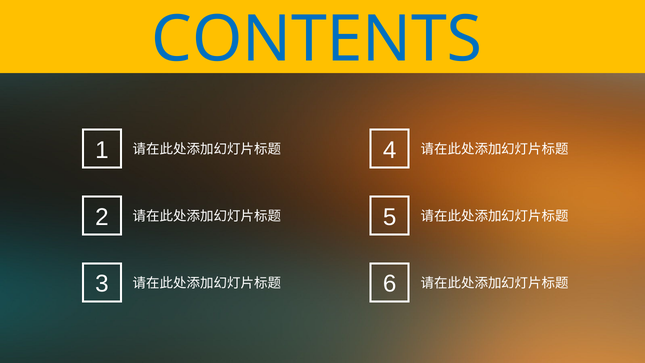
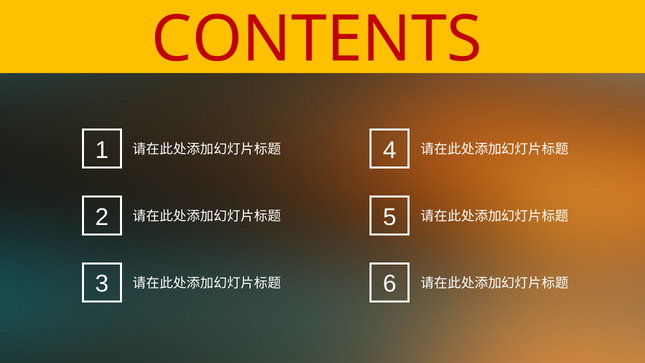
CONTENTS colour: blue -> red
